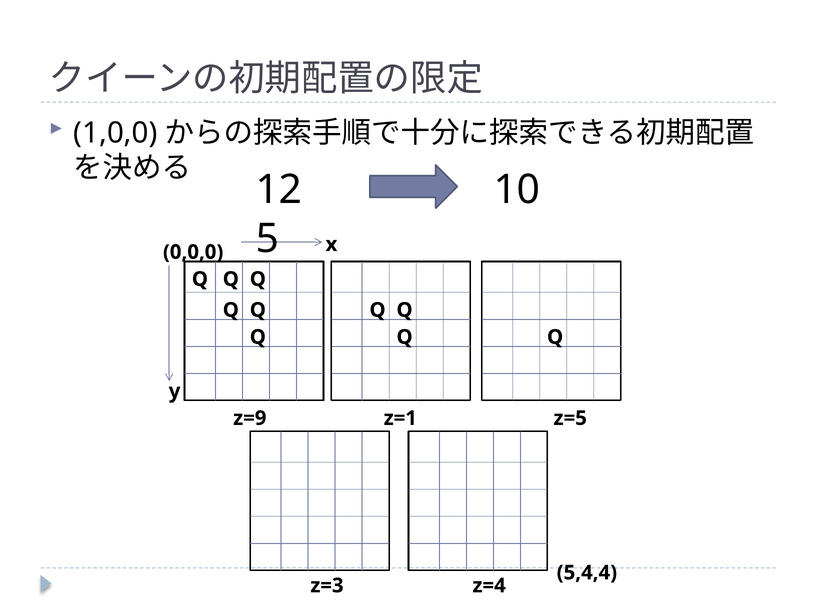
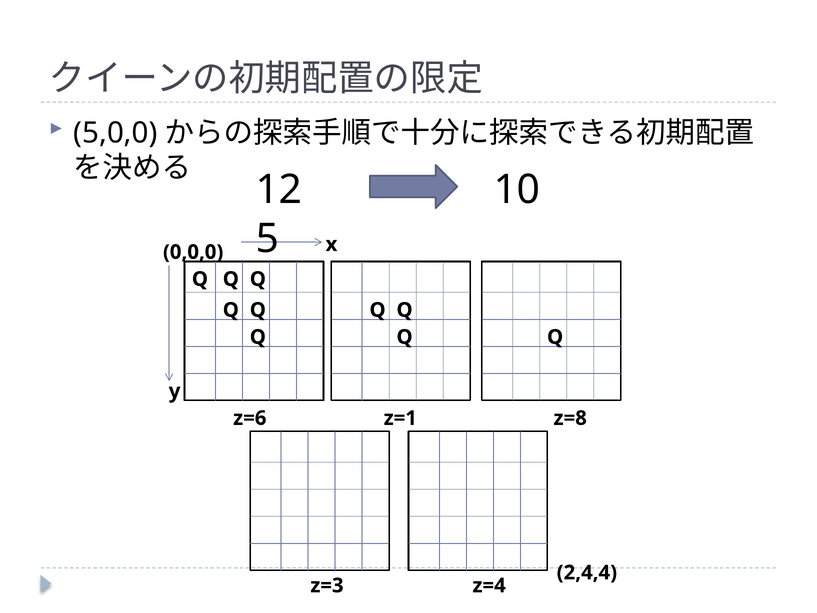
1,0,0: 1,0,0 -> 5,0,0
z=9: z=9 -> z=6
z=5: z=5 -> z=8
5,4,4: 5,4,4 -> 2,4,4
